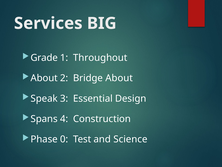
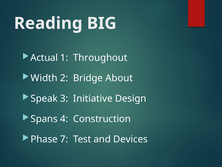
Services: Services -> Reading
Grade: Grade -> Actual
About at (44, 78): About -> Width
Essential: Essential -> Initiative
0: 0 -> 7
Science: Science -> Devices
